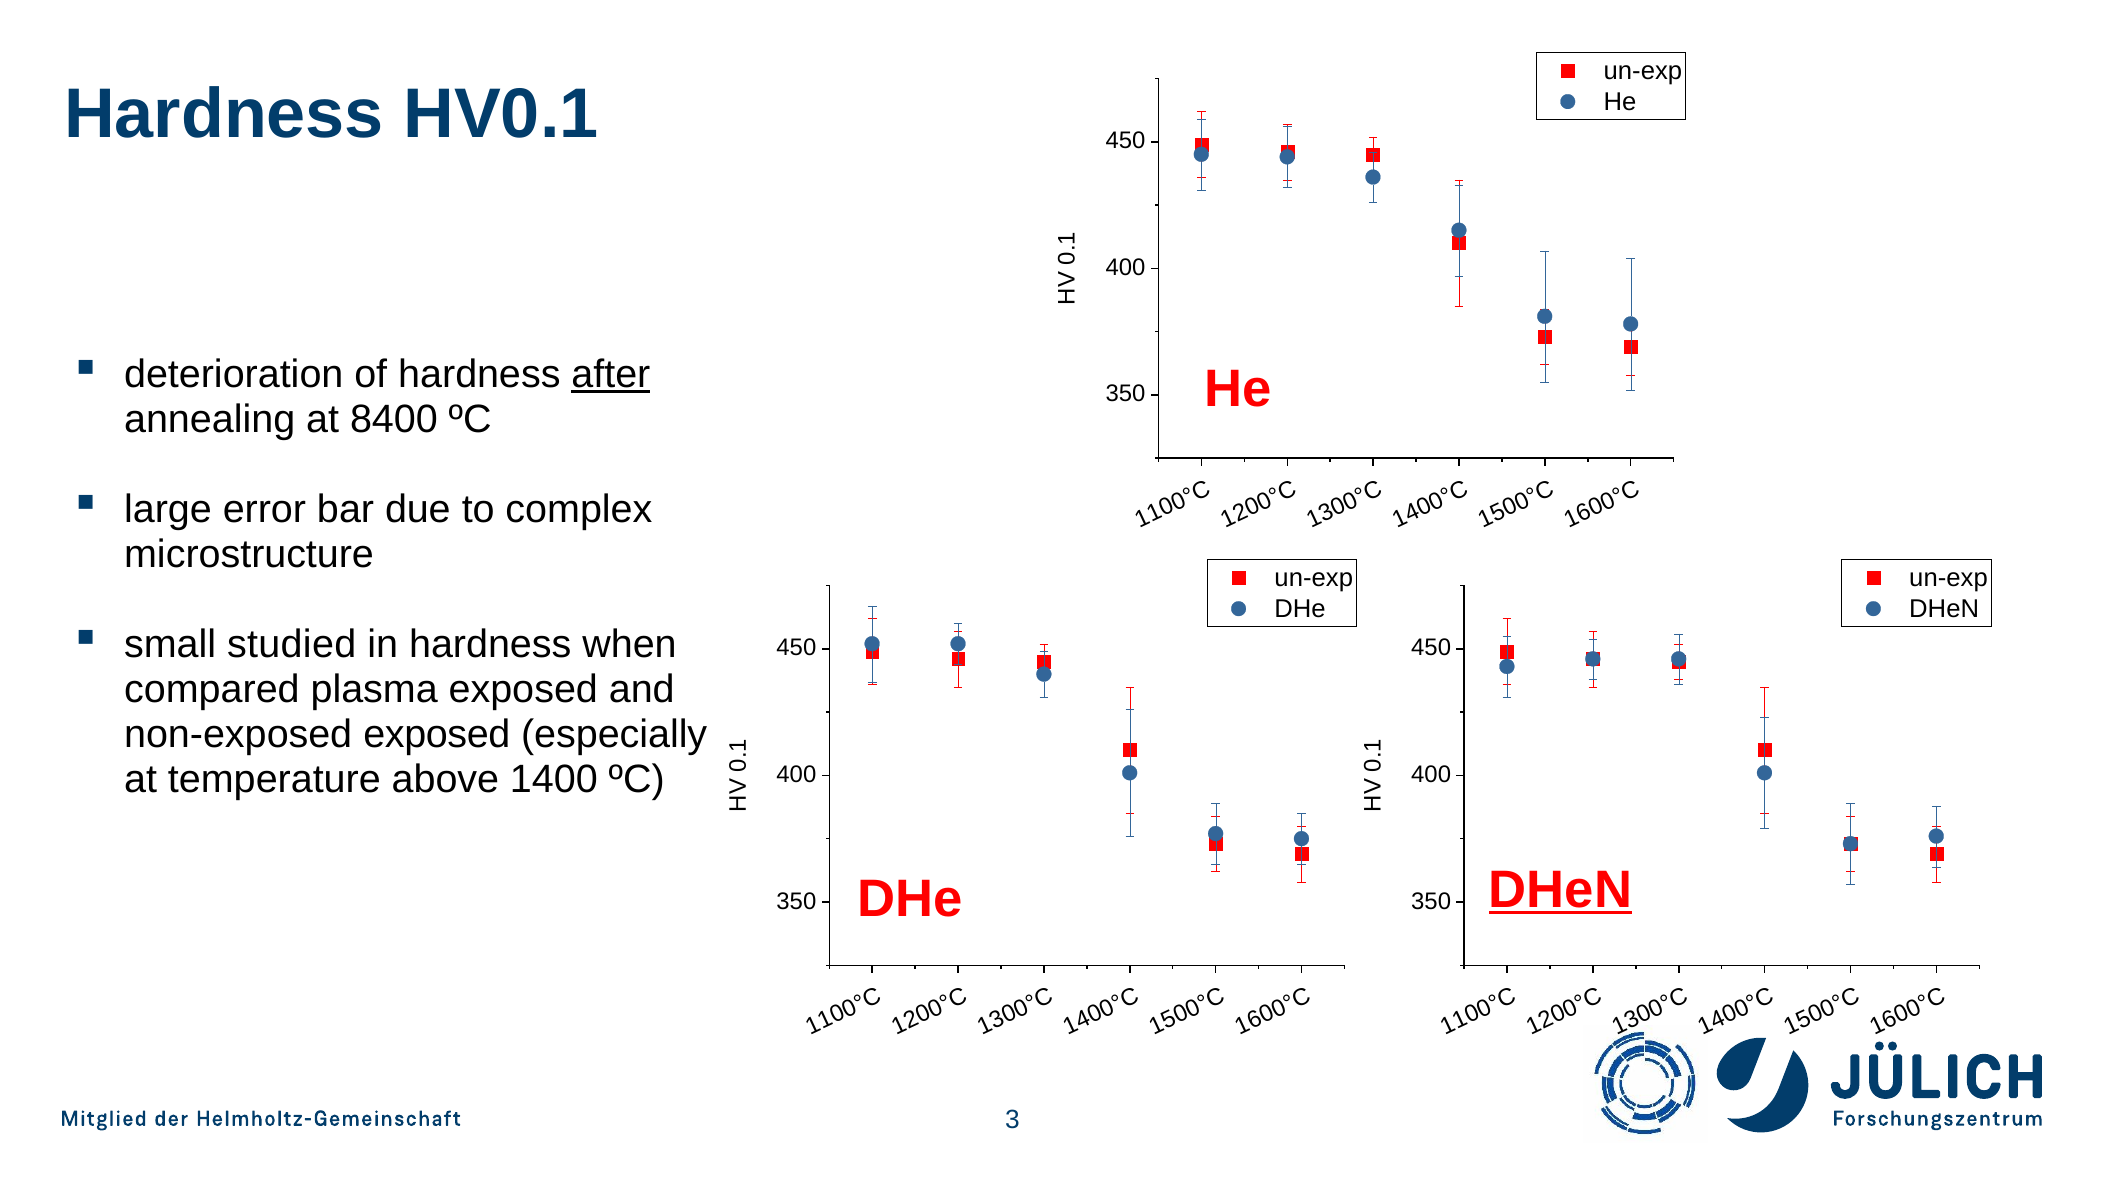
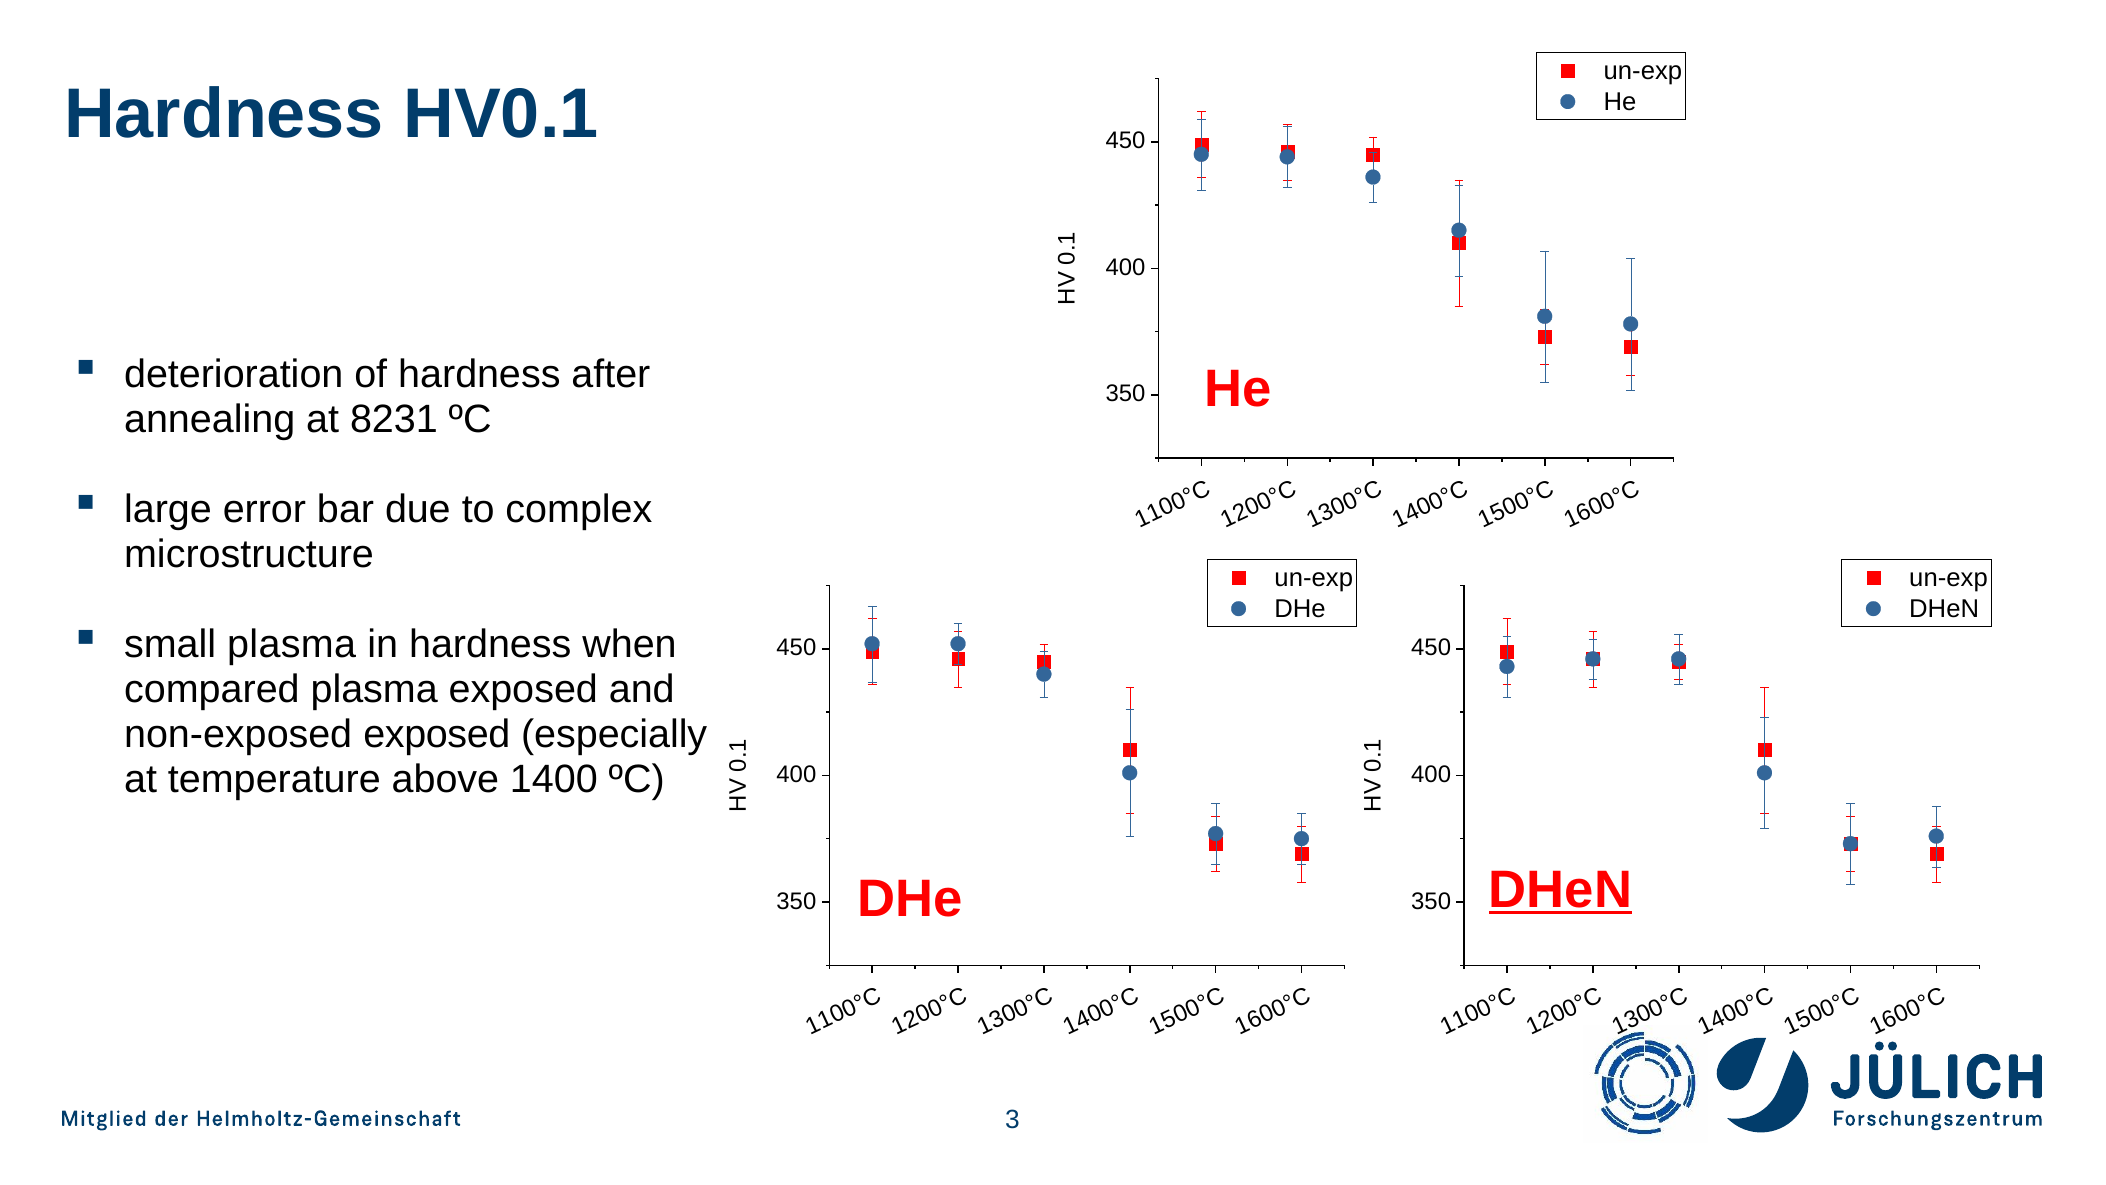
after underline: present -> none
8400: 8400 -> 8231
small studied: studied -> plasma
